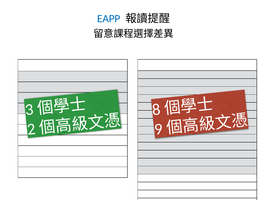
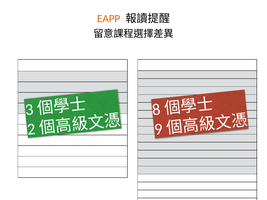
EAPP at (109, 19) colour: blue -> orange
